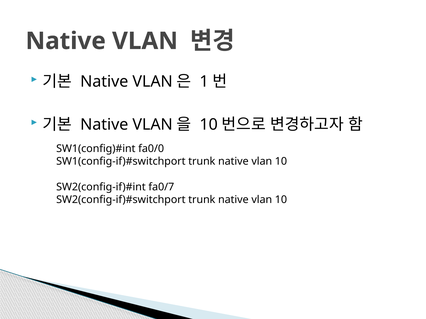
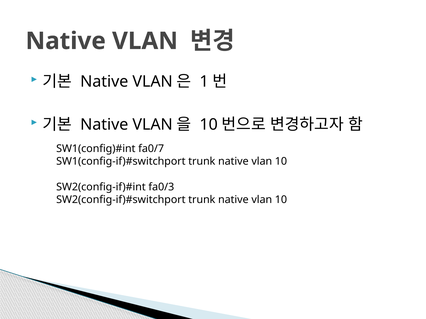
fa0/0: fa0/0 -> fa0/7
fa0/7: fa0/7 -> fa0/3
